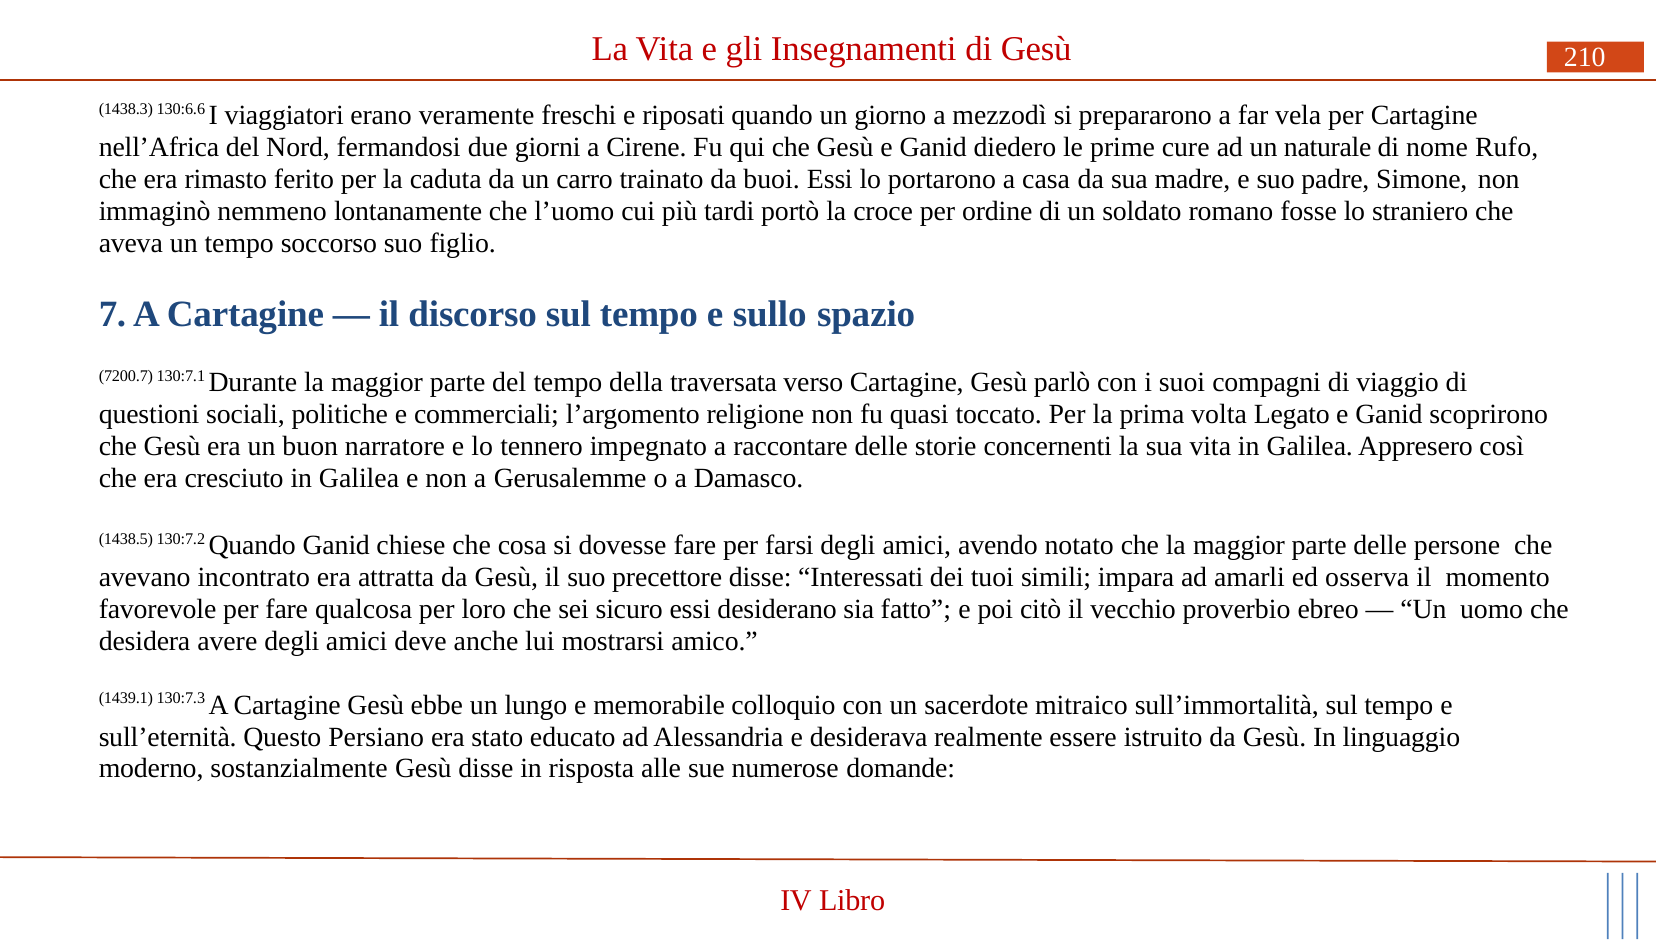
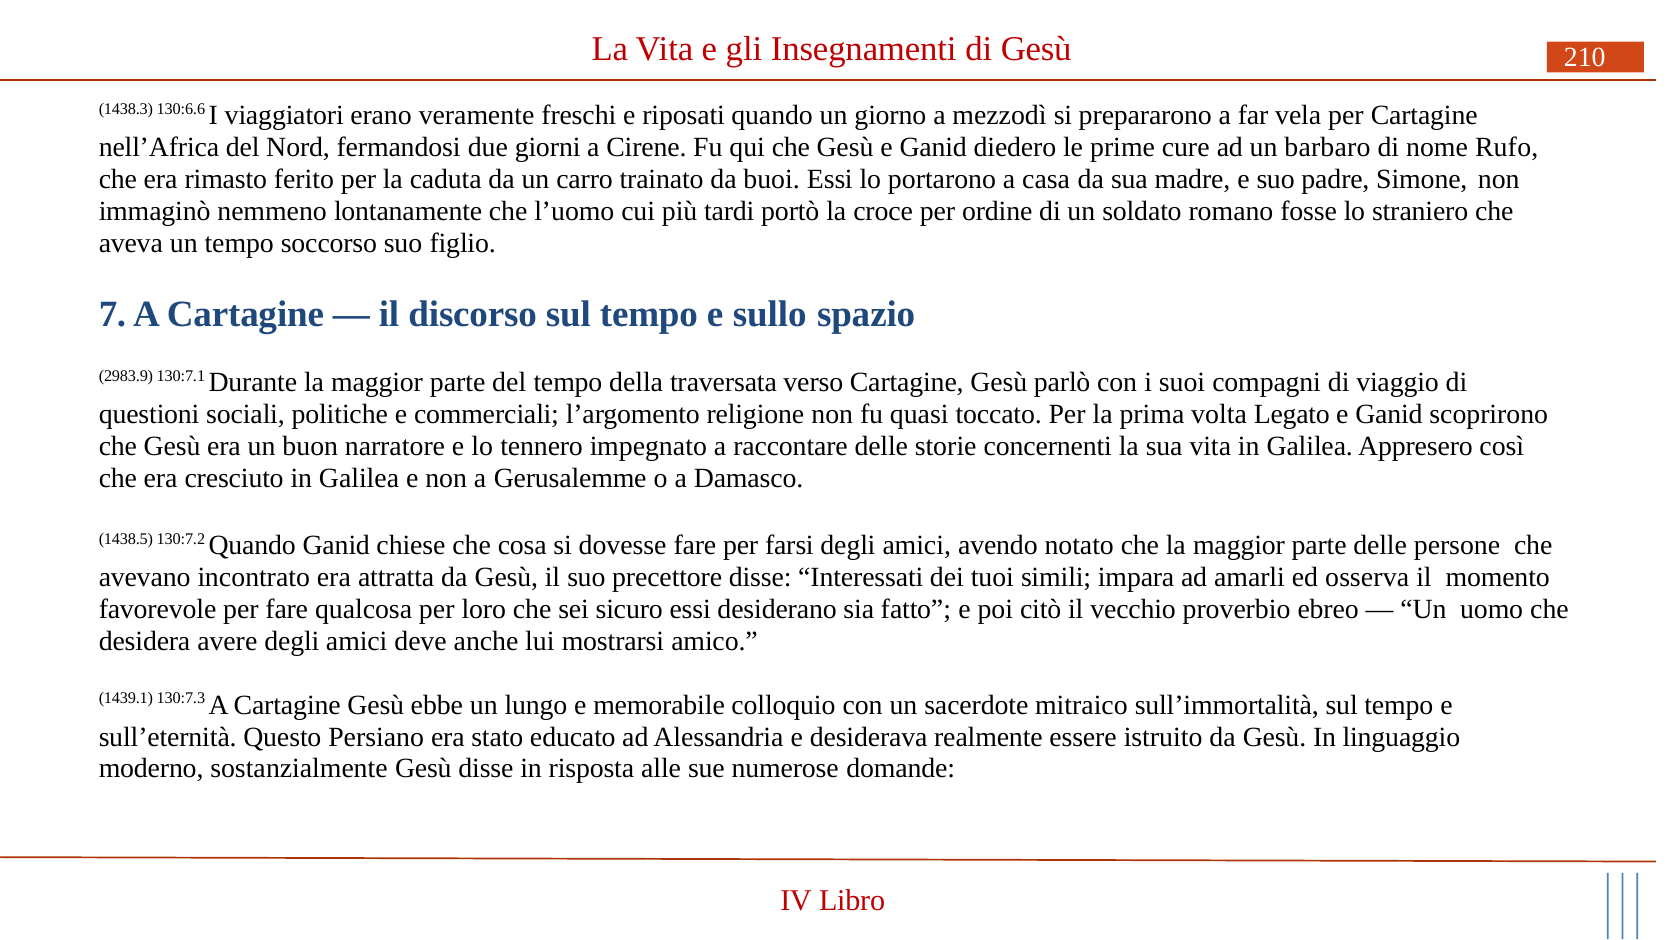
naturale: naturale -> barbaro
7200.7: 7200.7 -> 2983.9
